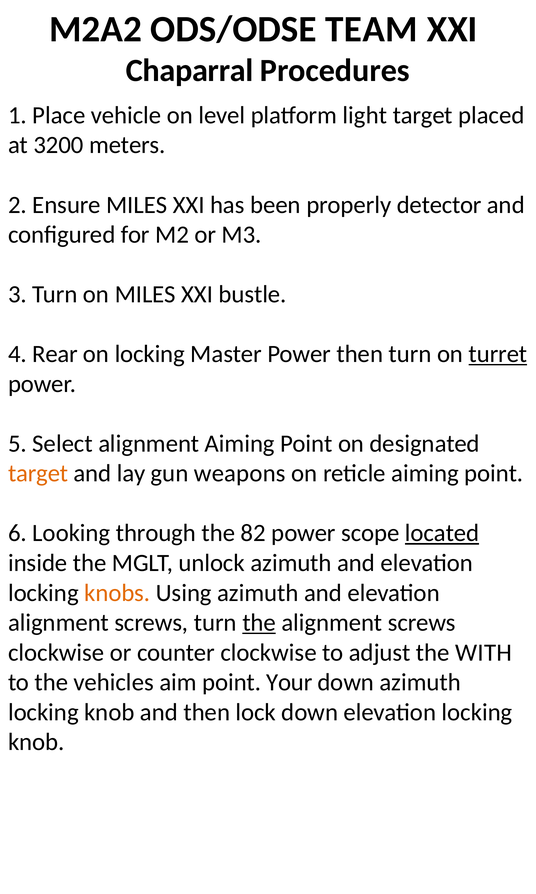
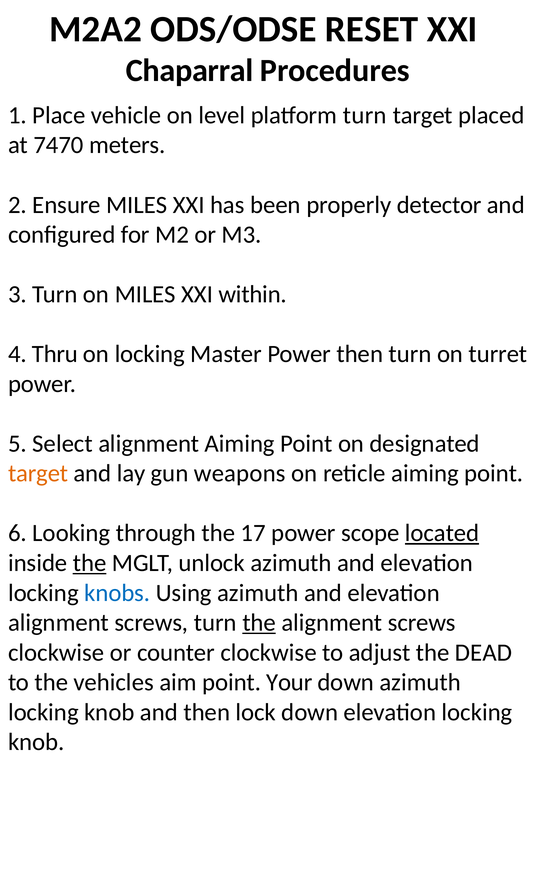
TEAM: TEAM -> RESET
platform light: light -> turn
3200: 3200 -> 7470
bustle: bustle -> within
Rear: Rear -> Thru
turret underline: present -> none
82: 82 -> 17
the at (90, 563) underline: none -> present
knobs colour: orange -> blue
WITH: WITH -> DEAD
